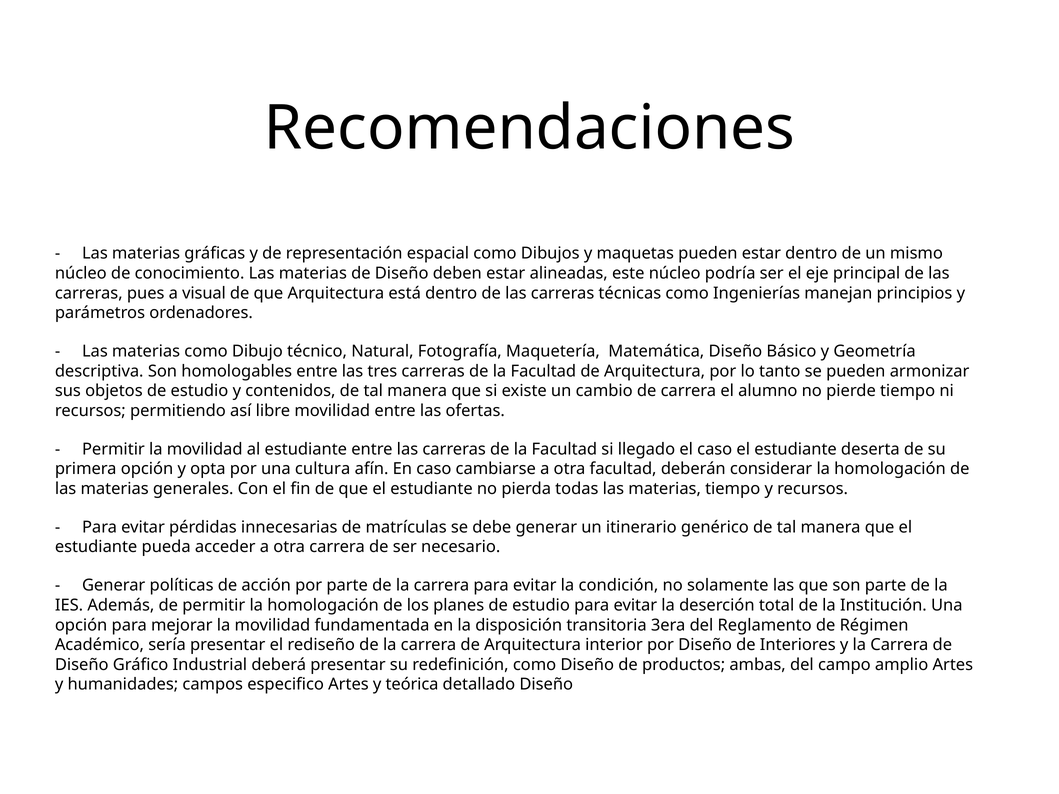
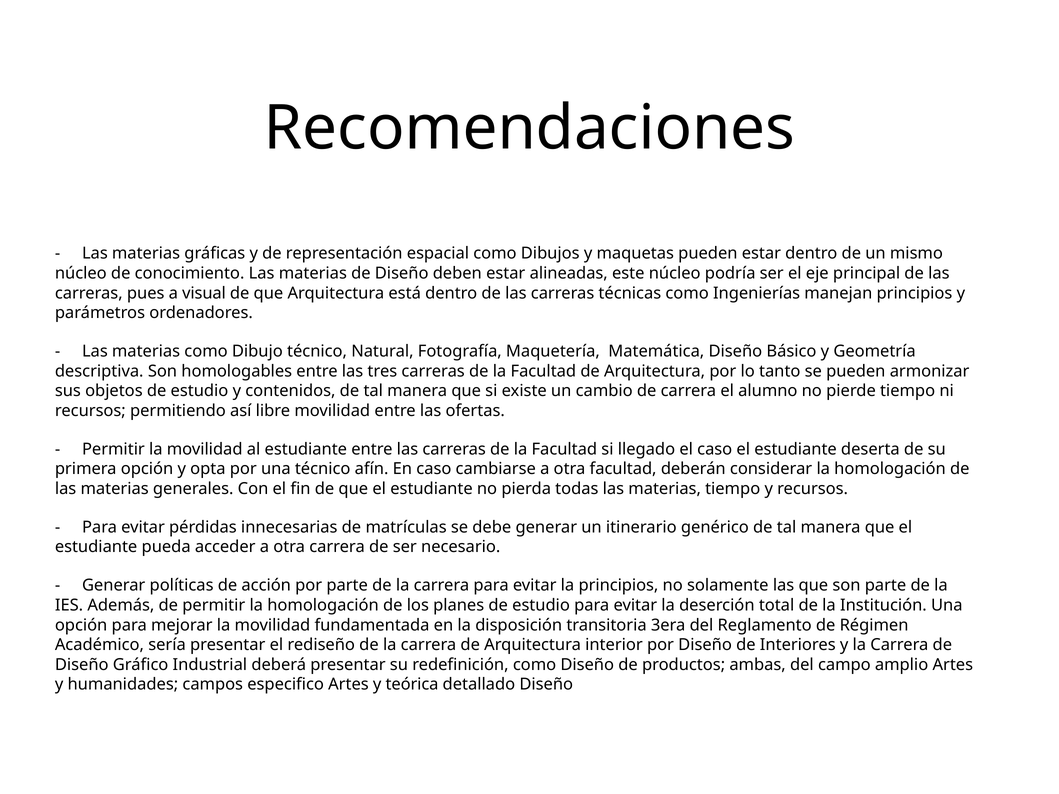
una cultura: cultura -> técnico
la condición: condición -> principios
